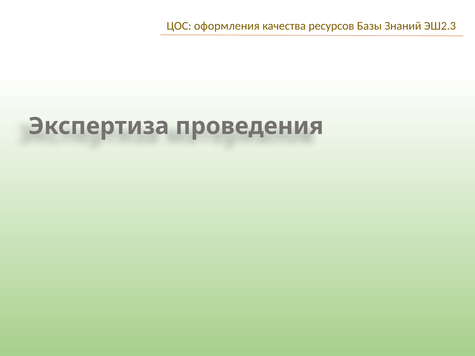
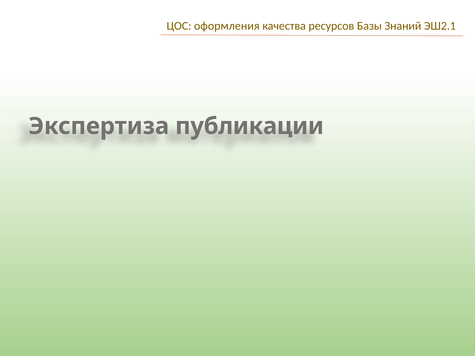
ЭШ2.3: ЭШ2.3 -> ЭШ2.1
проведения: проведения -> публикации
